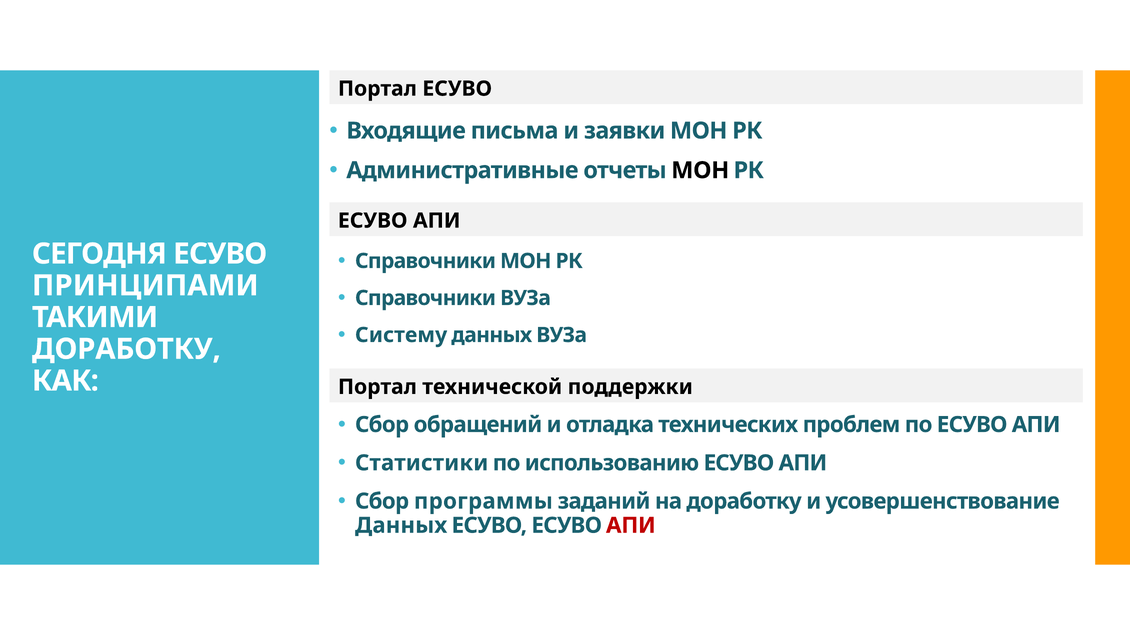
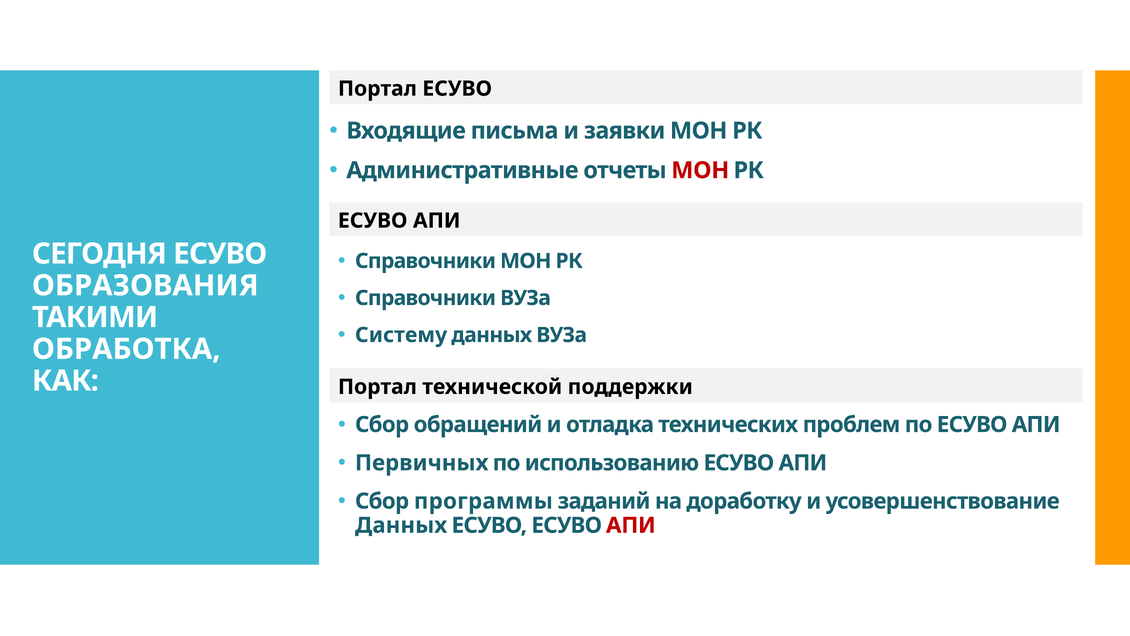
МОН at (700, 170) colour: black -> red
ПРИНЦИПАМИ: ПРИНЦИПАМИ -> ОБРАЗОВАНИЯ
ДОРАБОТКУ at (126, 349): ДОРАБОТКУ -> ОБРАБОТКА
Статистики: Статистики -> Первичных
